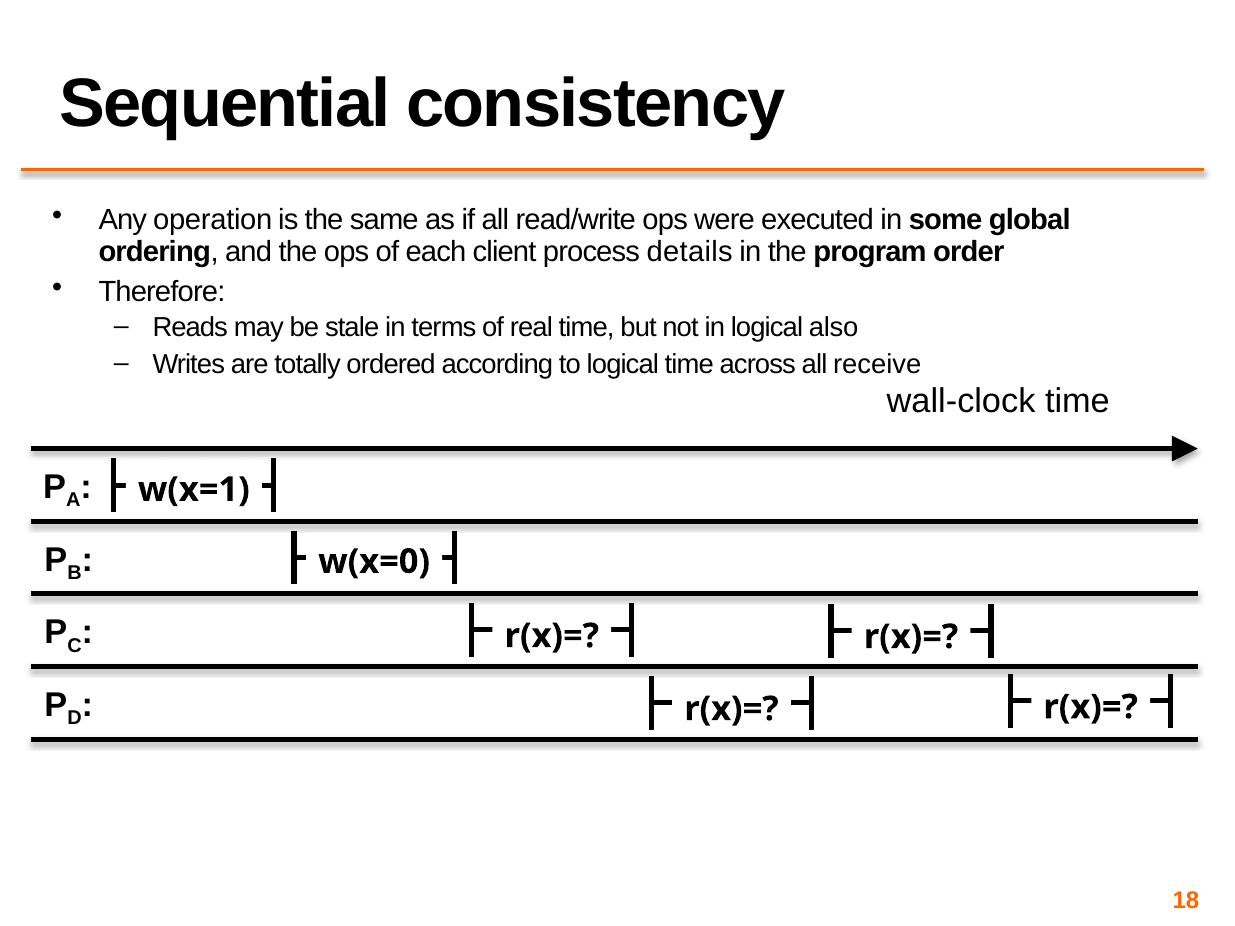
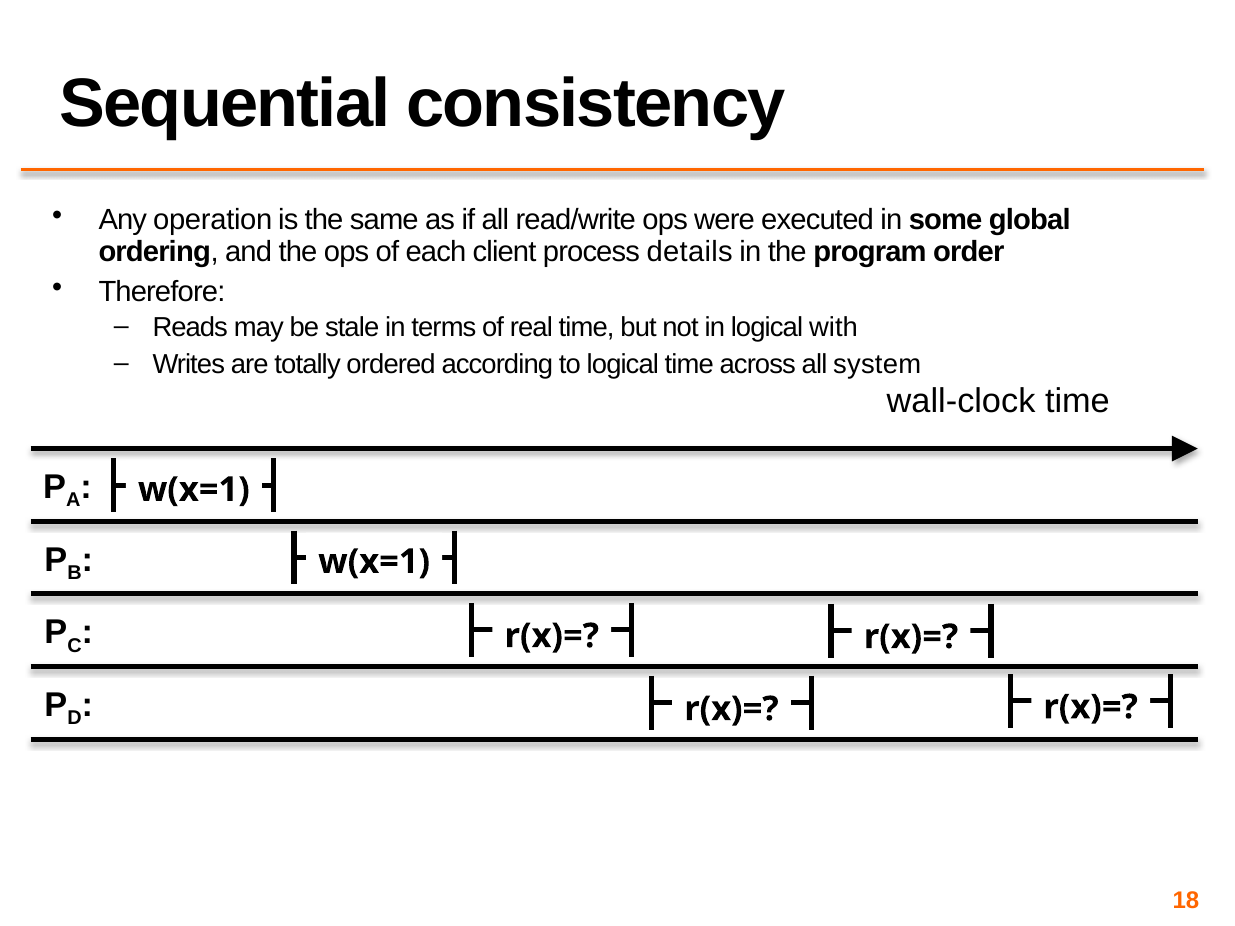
also: also -> with
receive: receive -> system
w(x=0 at (374, 562): w(x=0 -> w(x=1
